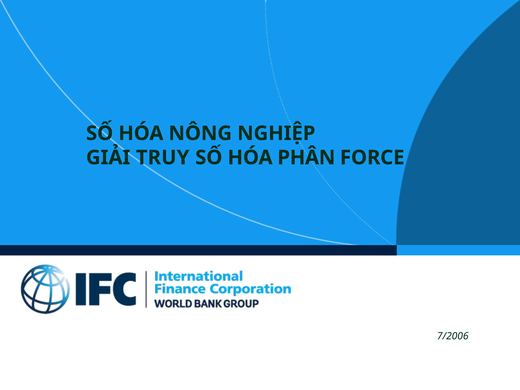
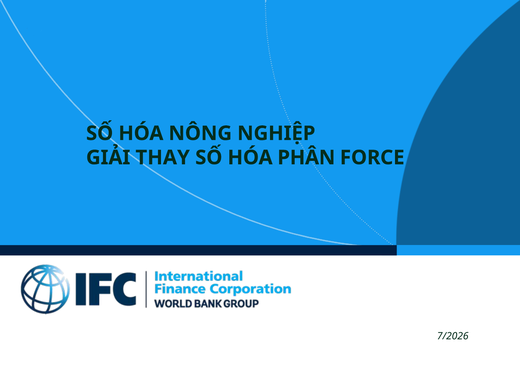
TRUY: TRUY -> THAY
7/2006: 7/2006 -> 7/2026
